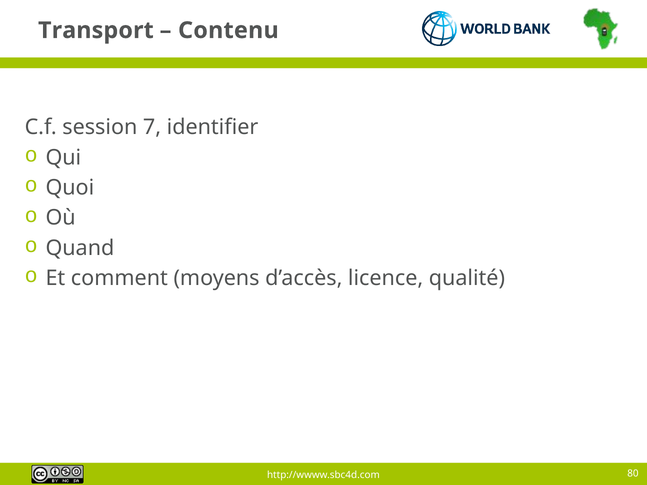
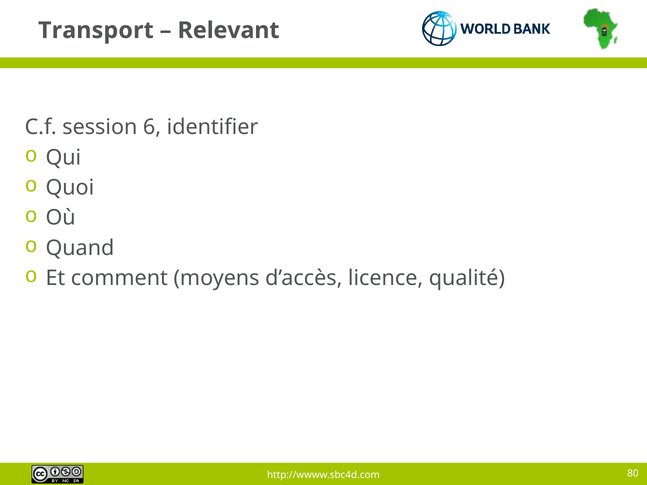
Contenu: Contenu -> Relevant
7: 7 -> 6
